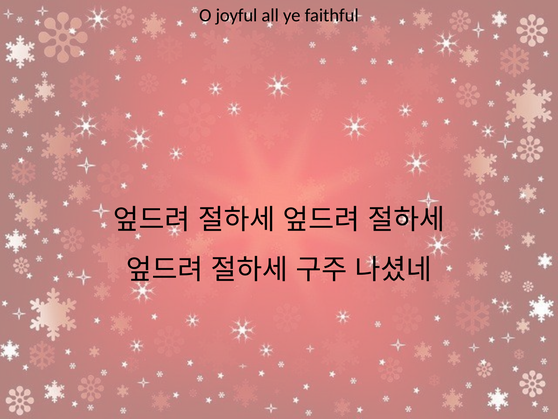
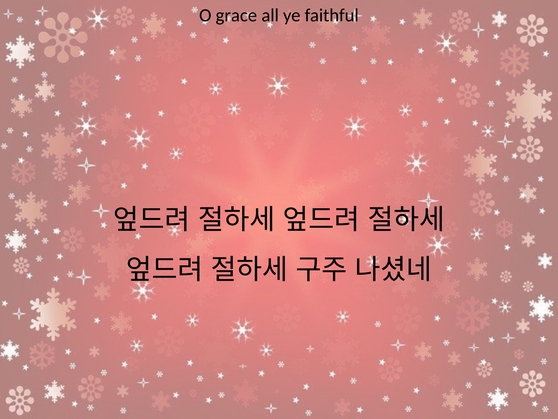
joyful: joyful -> grace
